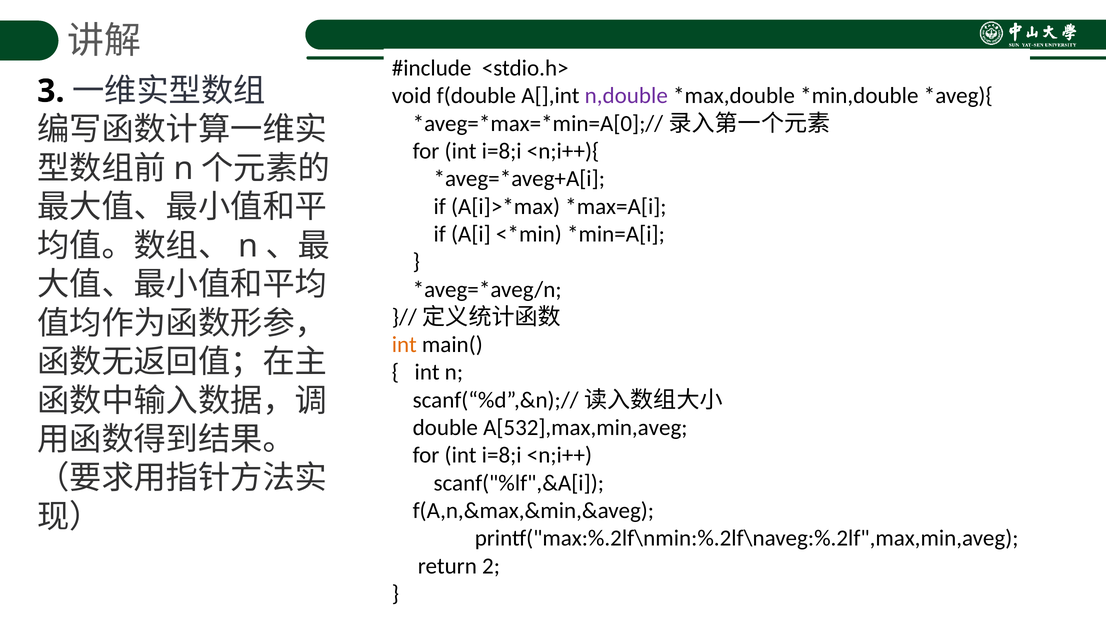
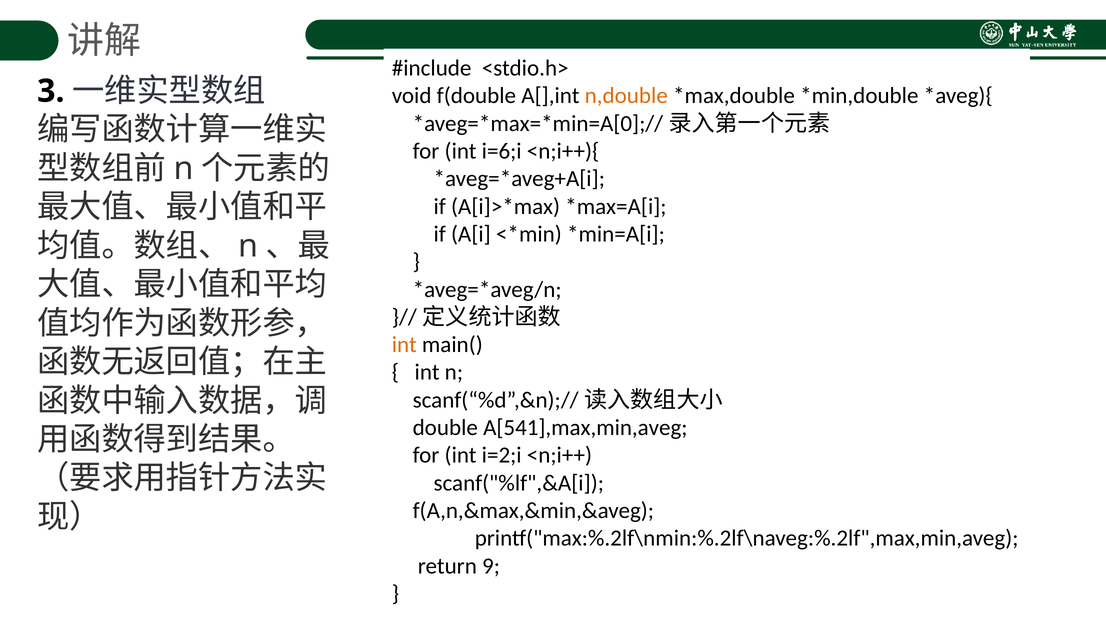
n,double colour: purple -> orange
i=8;i at (502, 151): i=8;i -> i=6;i
A[532],max,min,aveg: A[532],max,min,aveg -> A[541],max,min,aveg
i=8;i at (502, 455): i=8;i -> i=2;i
2: 2 -> 9
